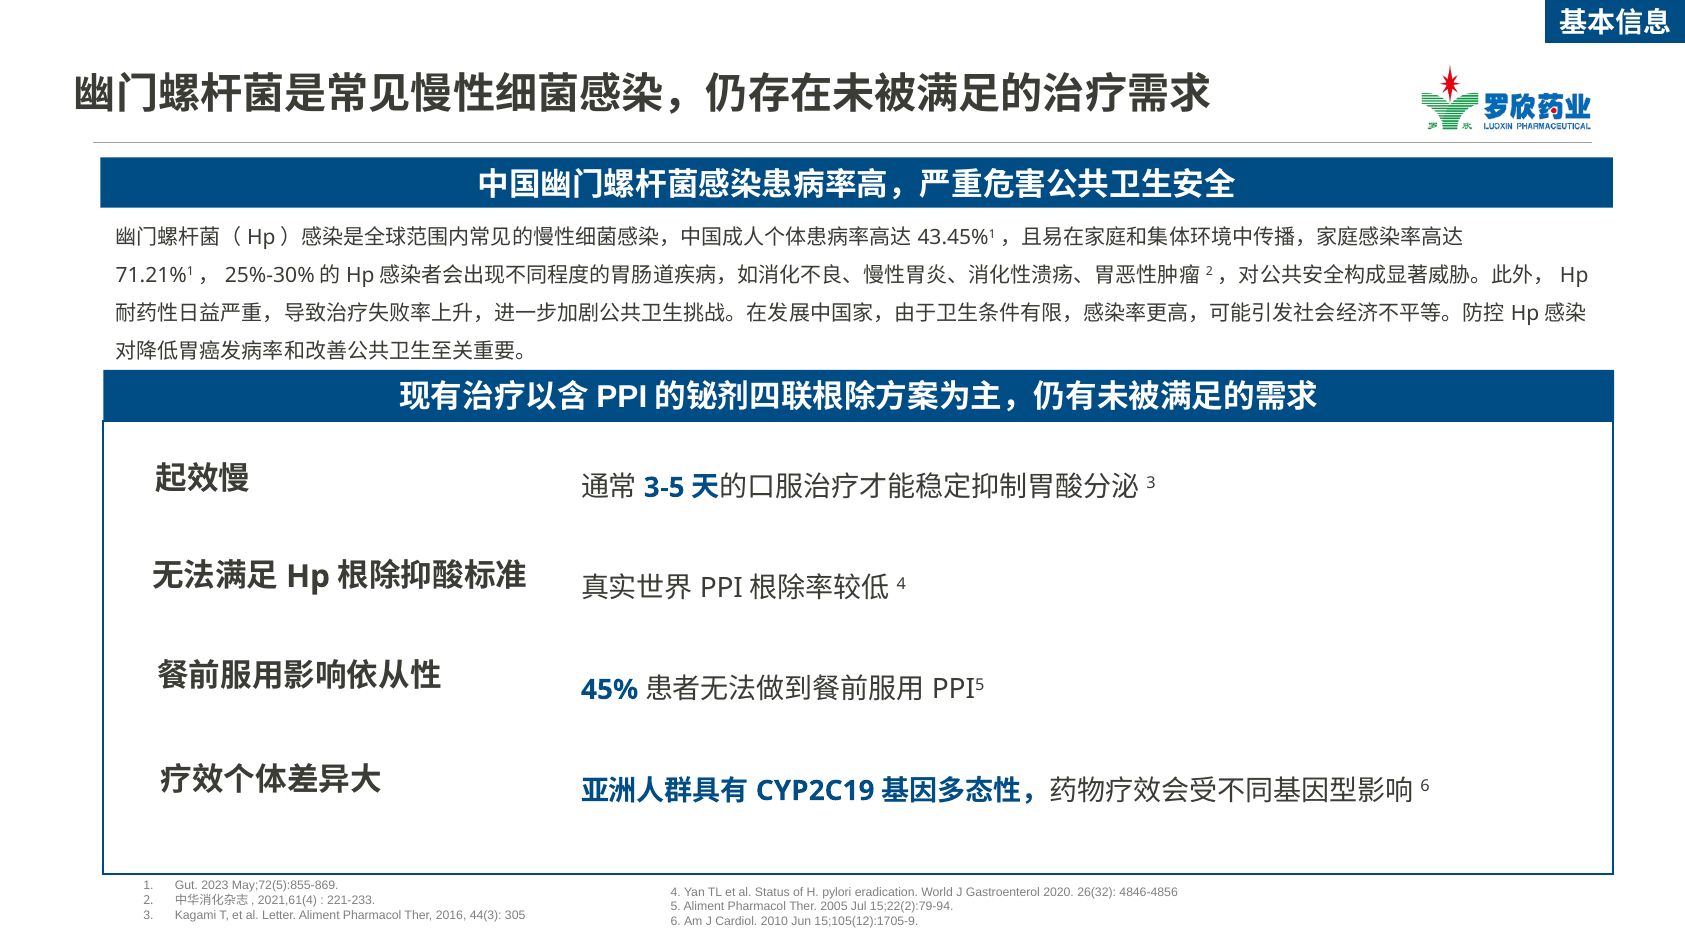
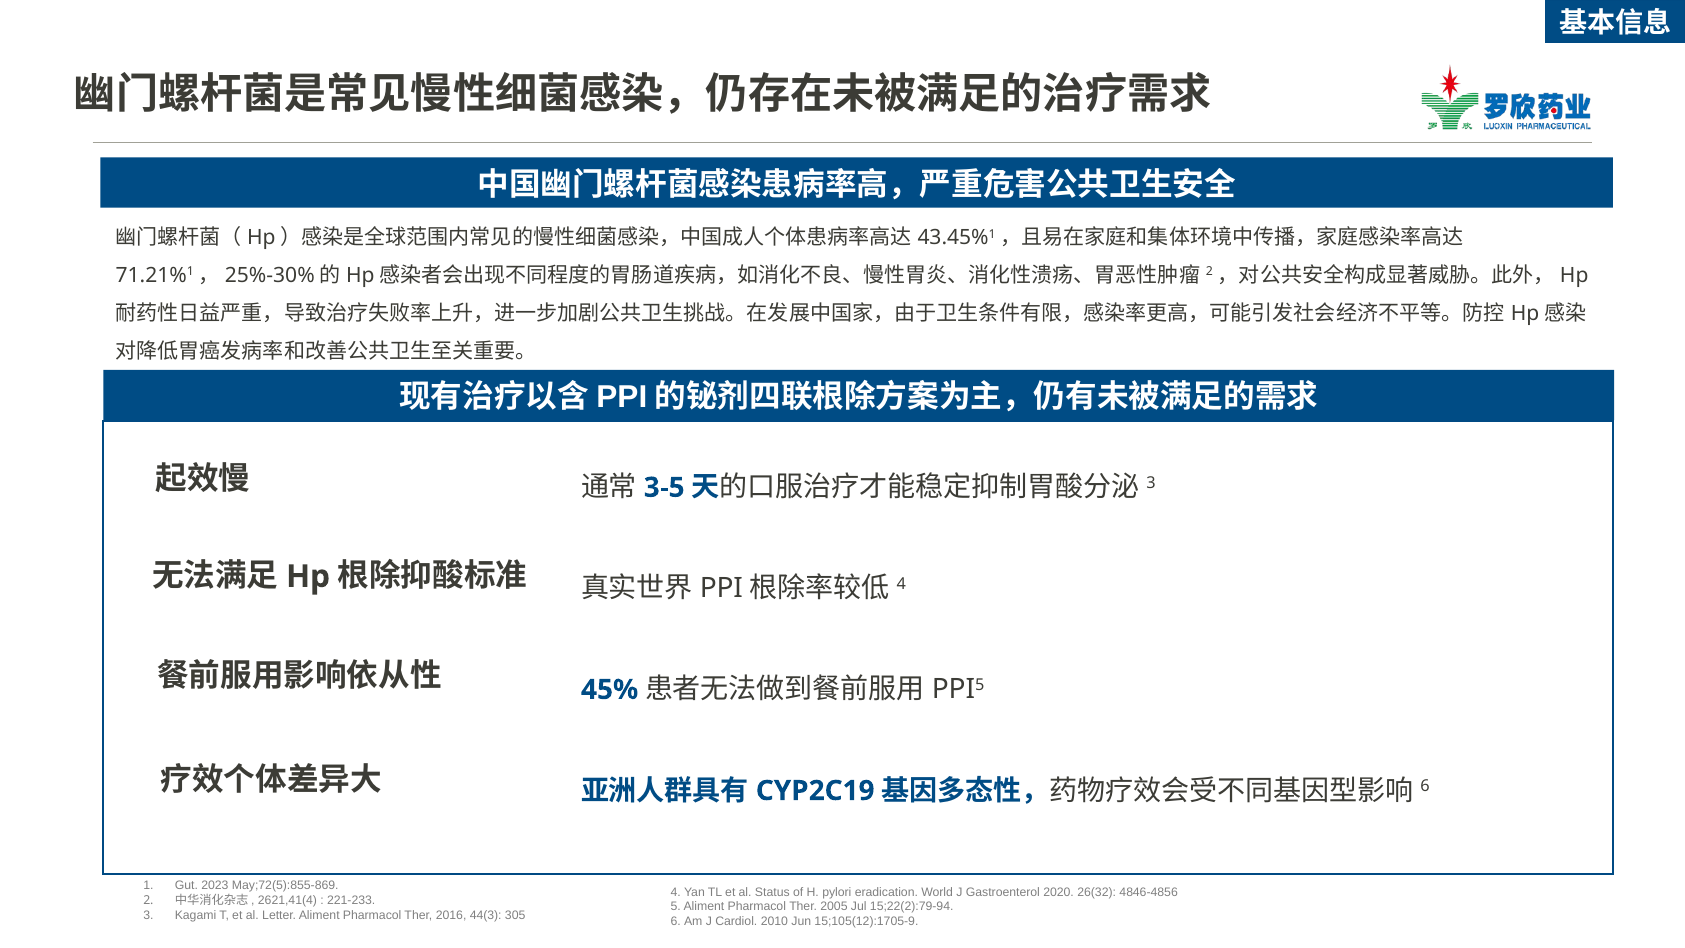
2021,61(4: 2021,61(4 -> 2621,41(4
